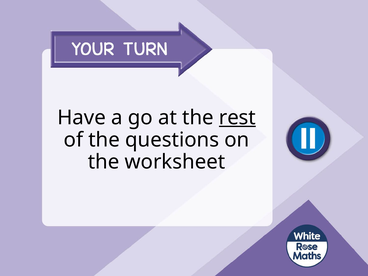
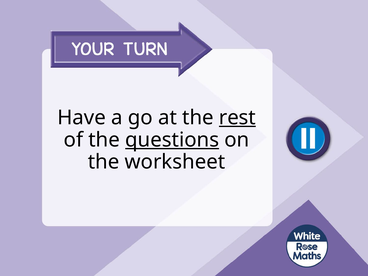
questions underline: none -> present
